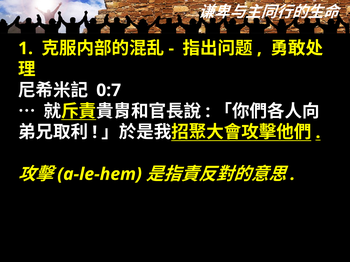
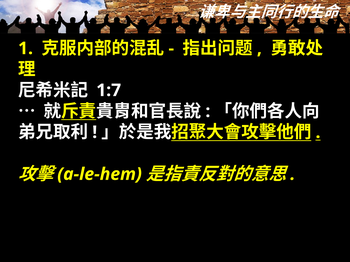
0:7: 0:7 -> 1:7
